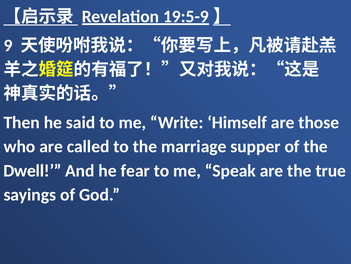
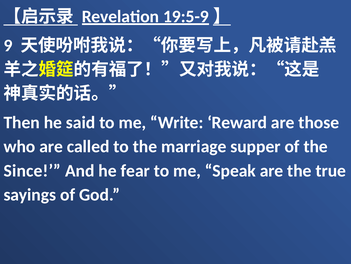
Himself: Himself -> Reward
Dwell: Dwell -> Since
